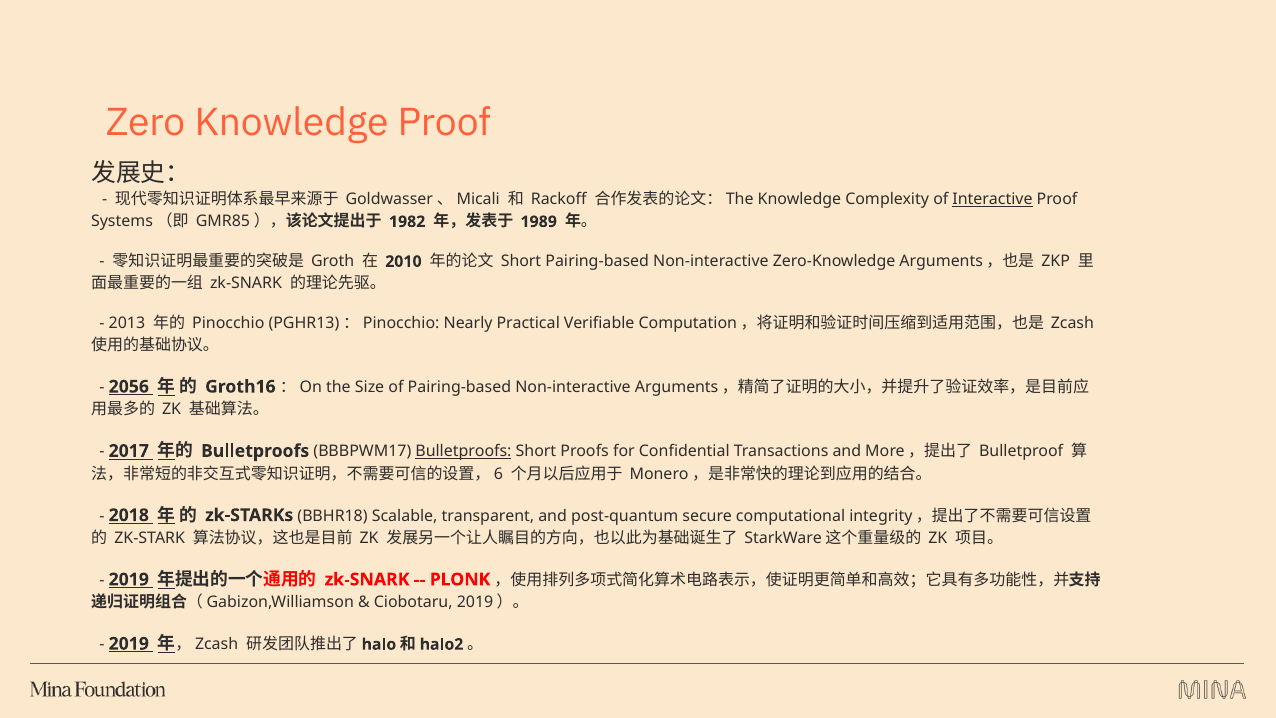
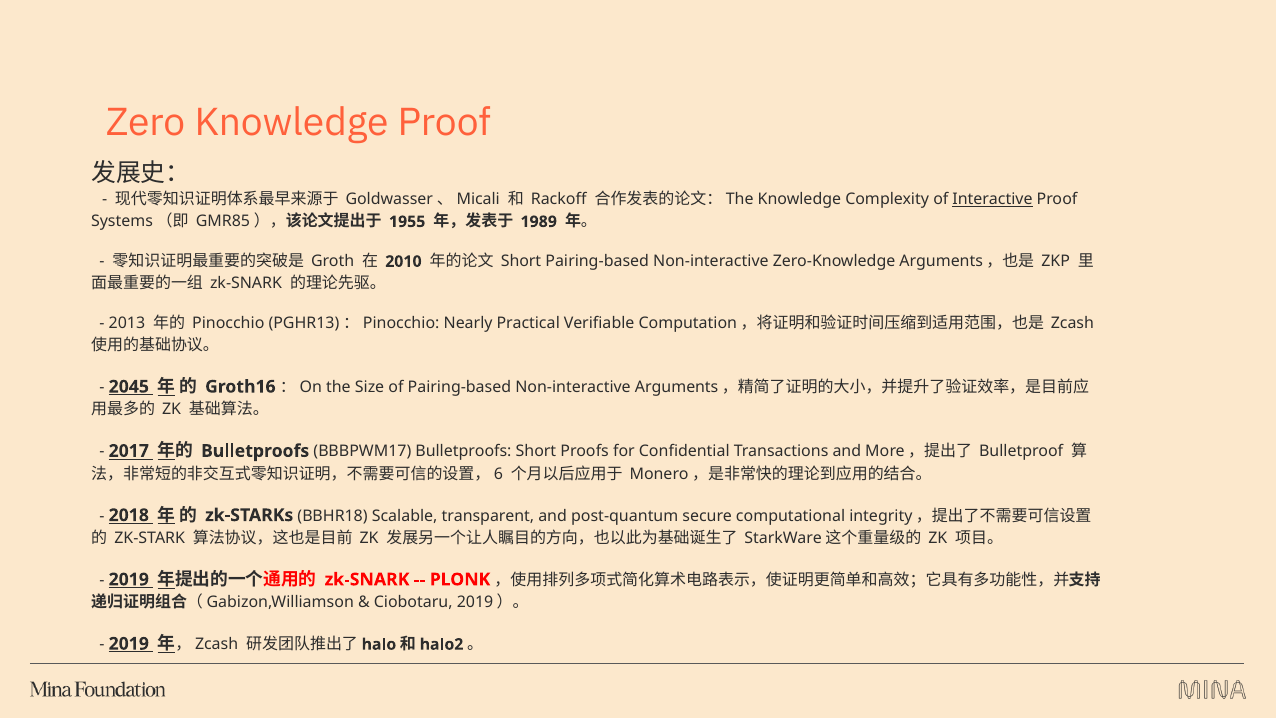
1982: 1982 -> 1955
2056: 2056 -> 2045
Bulletproofs at (463, 451) underline: present -> none
